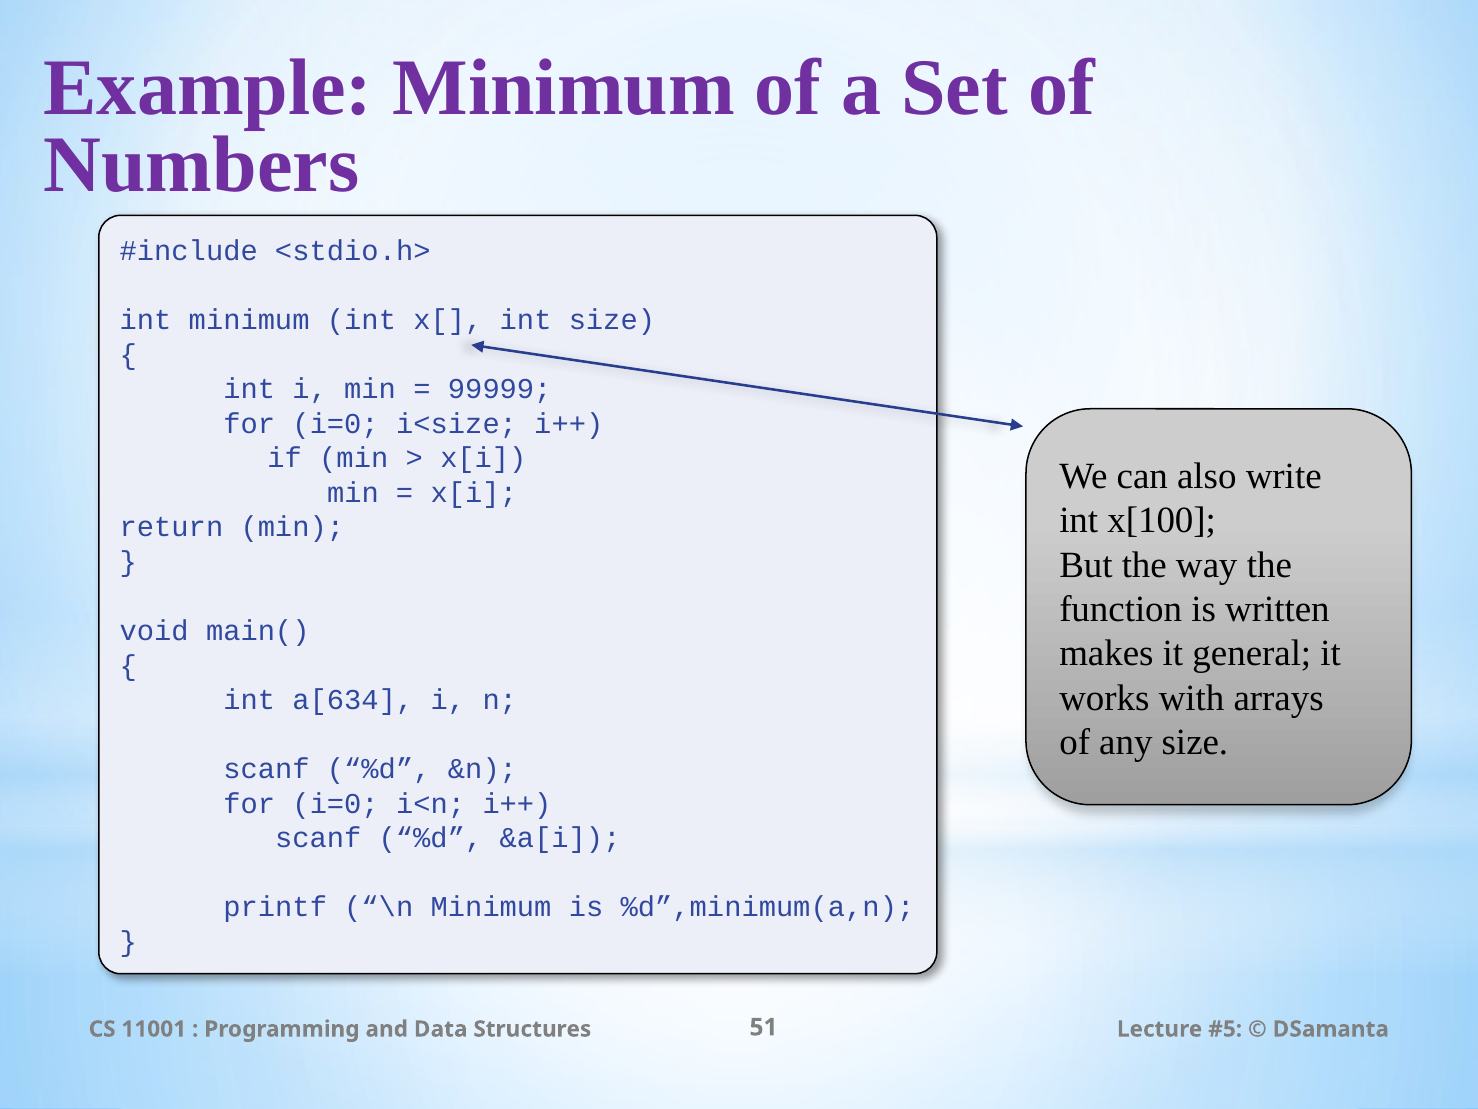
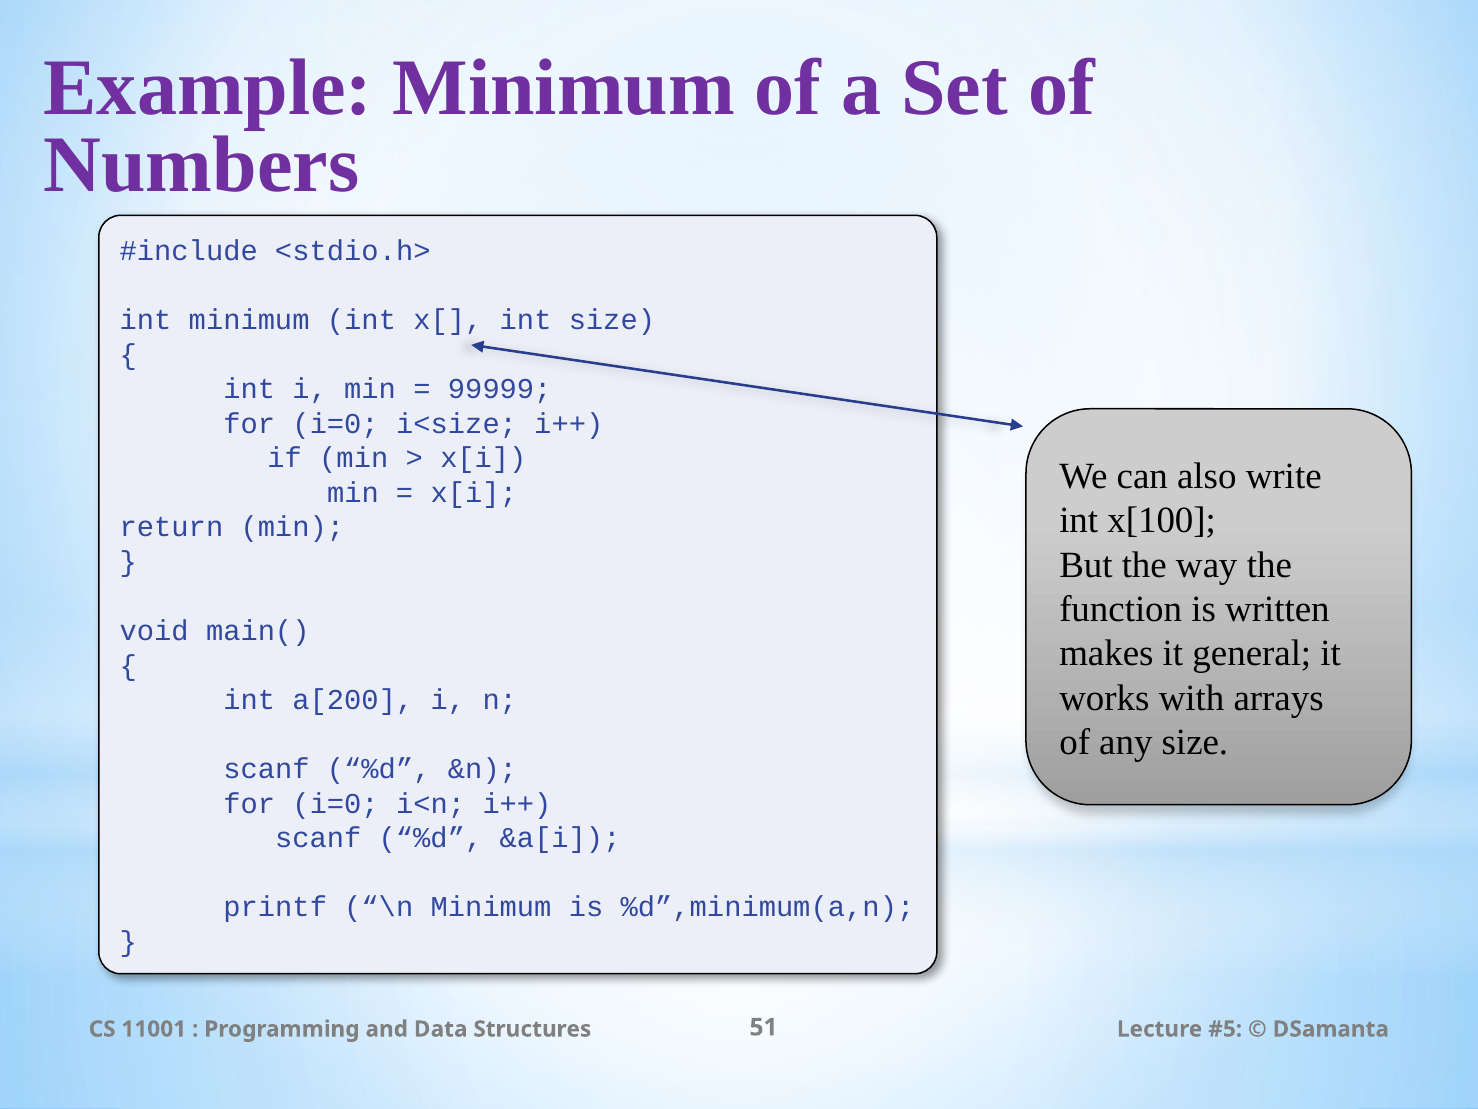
a[634: a[634 -> a[200
